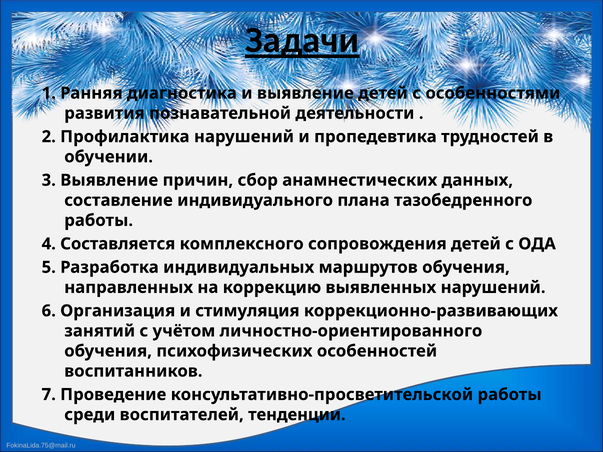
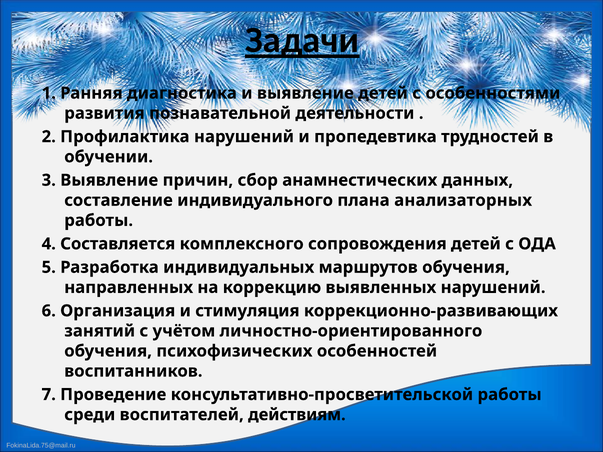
тазобедренного: тазобедренного -> анализаторных
тенденции: тенденции -> действиям
